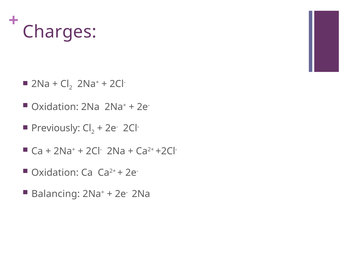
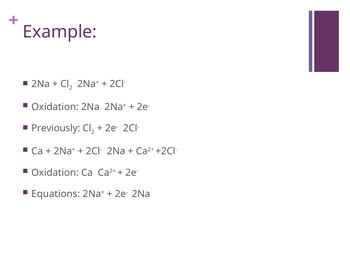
Charges: Charges -> Example
Balancing: Balancing -> Equations
